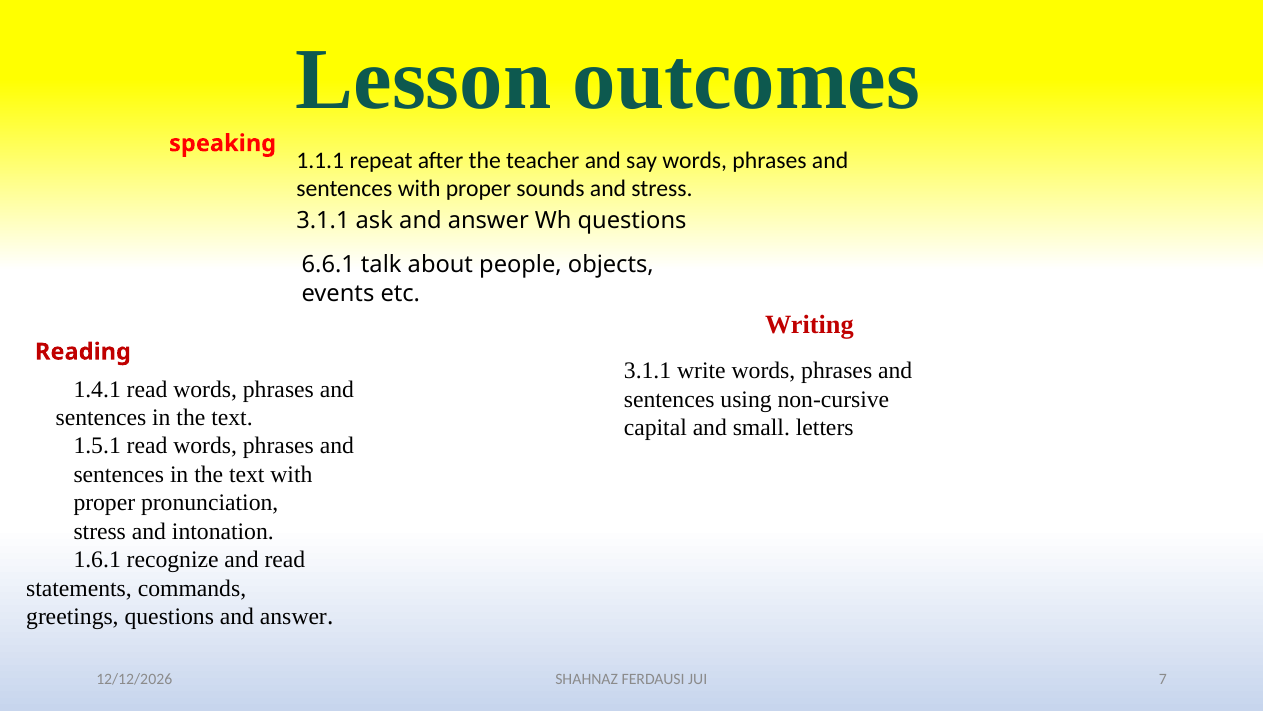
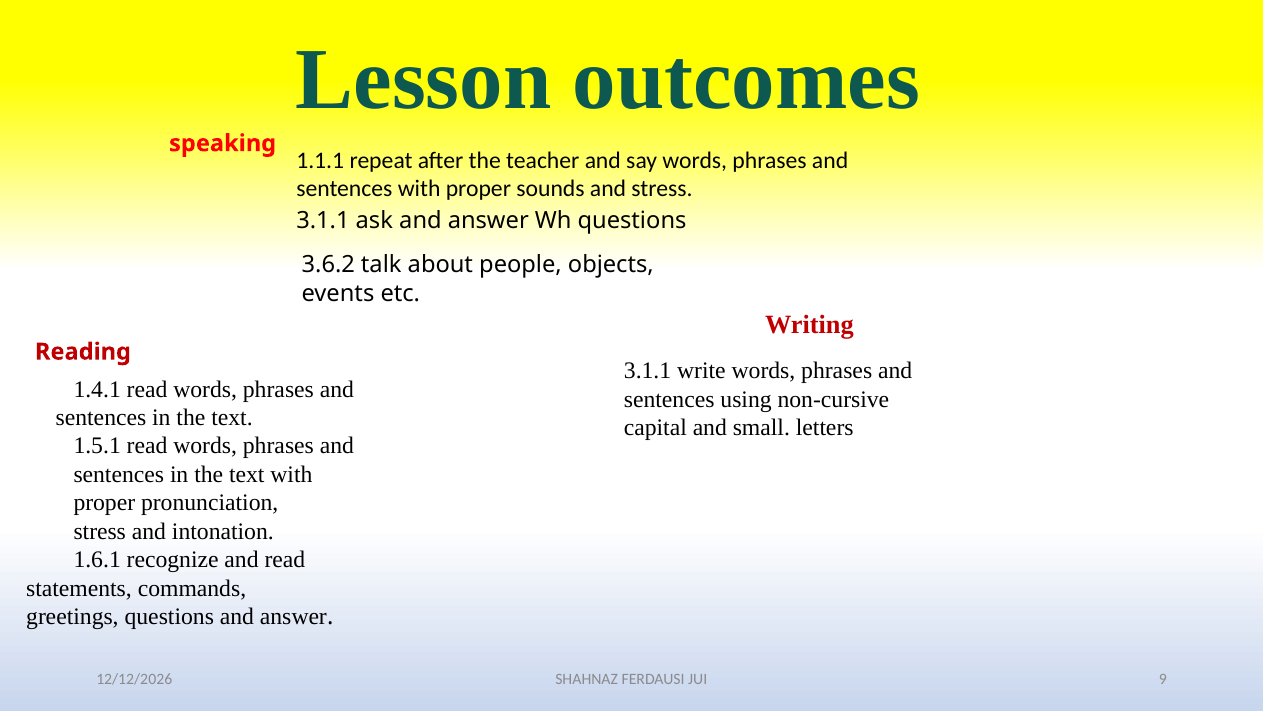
6.6.1: 6.6.1 -> 3.6.2
7: 7 -> 9
